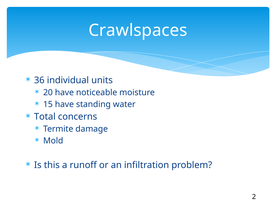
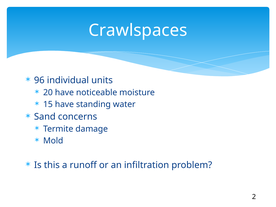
36: 36 -> 96
Total: Total -> Sand
